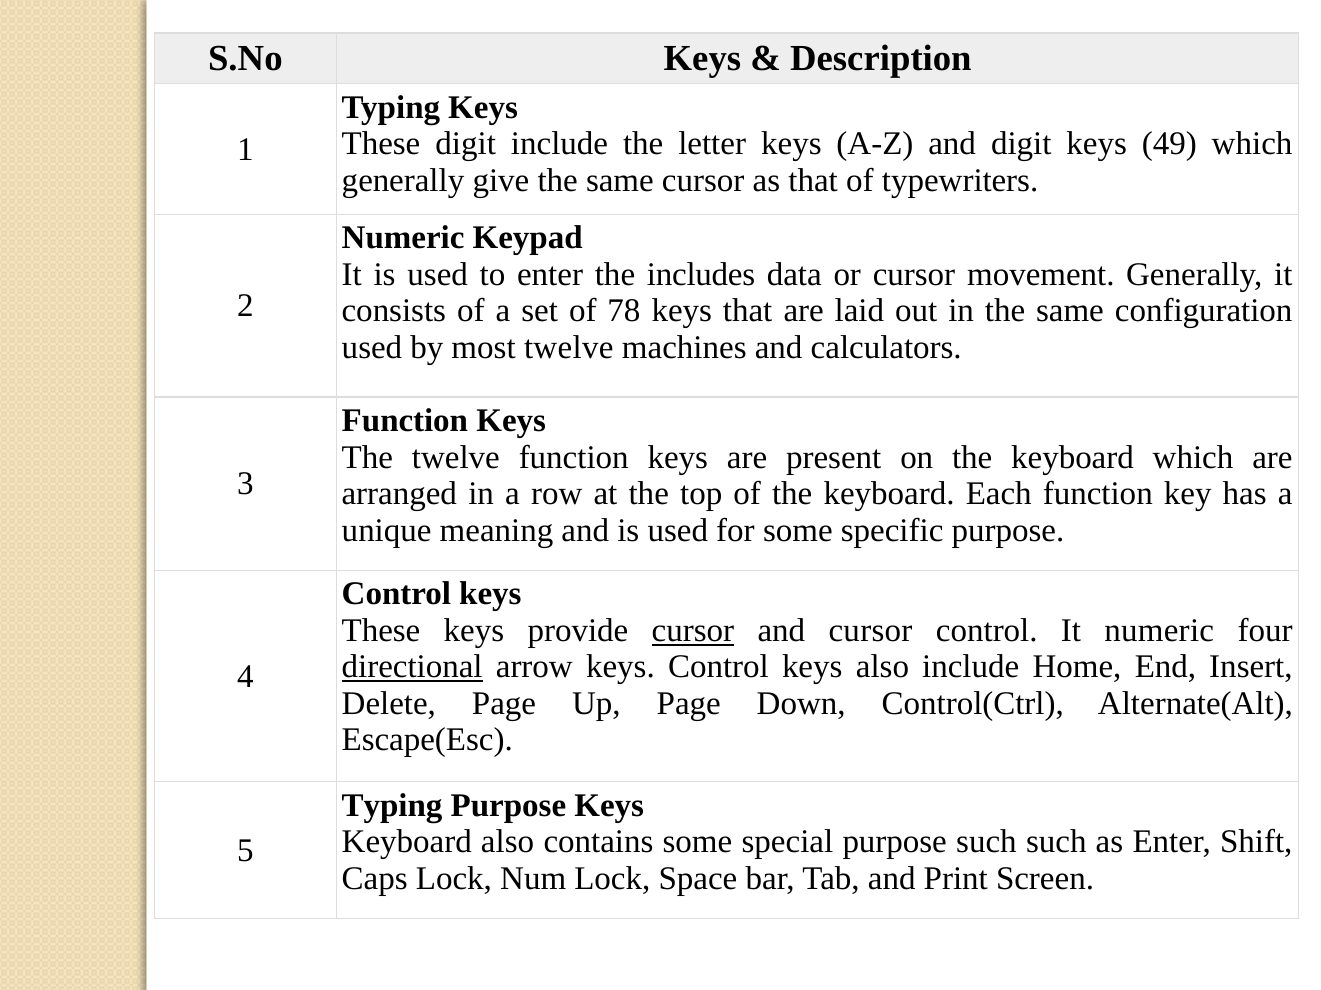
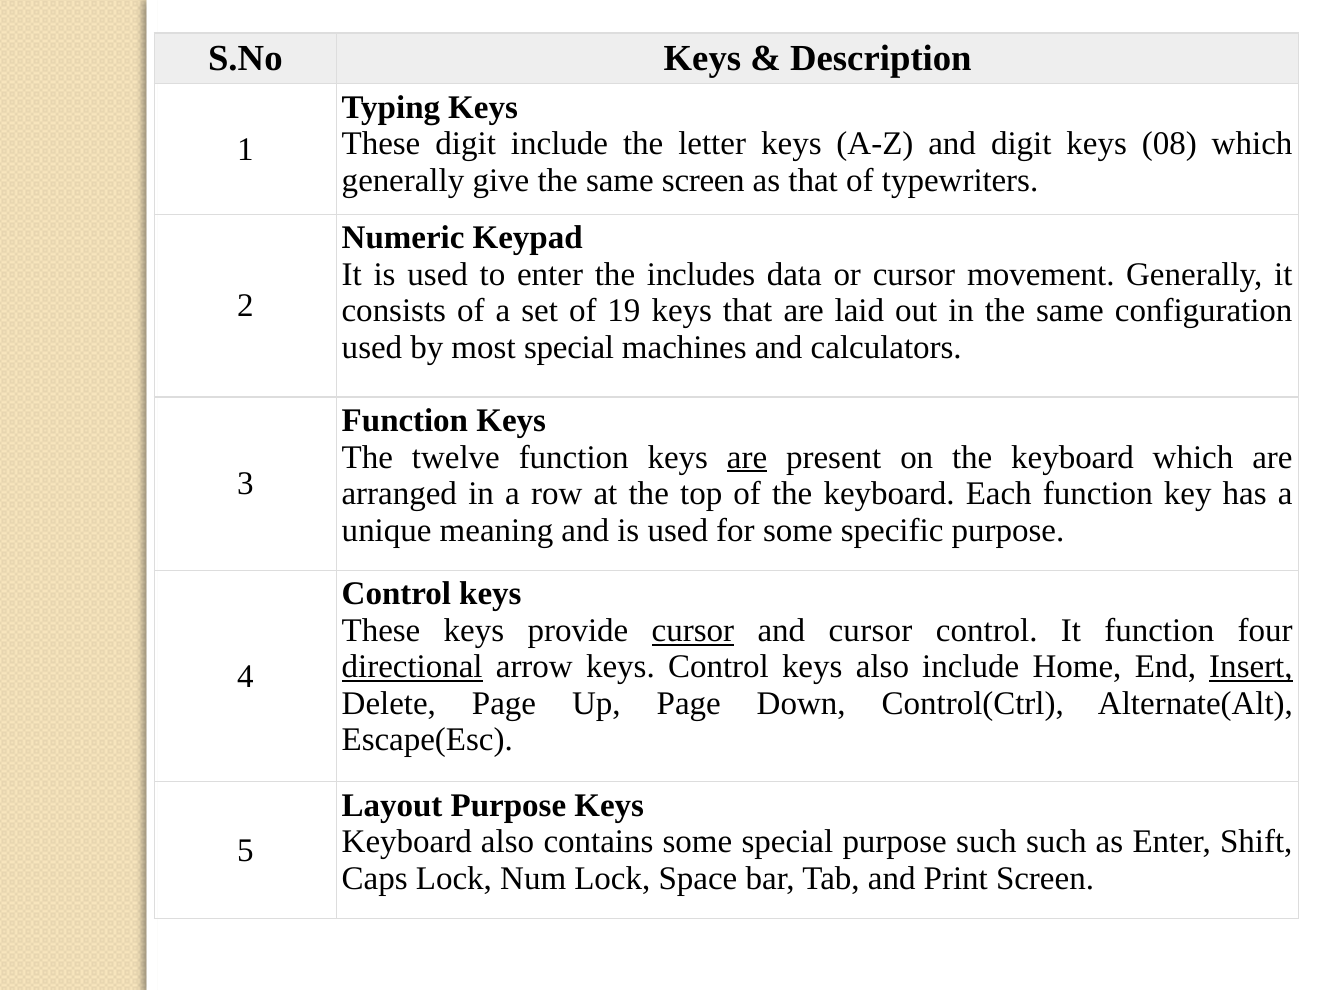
49: 49 -> 08
same cursor: cursor -> screen
78: 78 -> 19
most twelve: twelve -> special
are at (747, 457) underline: none -> present
It numeric: numeric -> function
Insert underline: none -> present
Typing at (392, 806): Typing -> Layout
